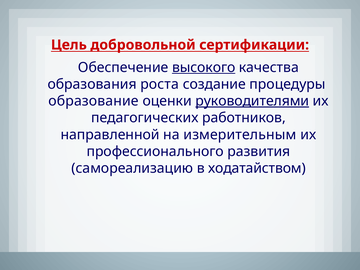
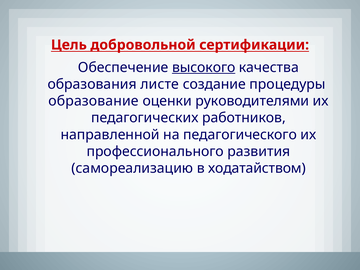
роста: роста -> листе
руководителями underline: present -> none
измерительным: измерительным -> педагогического
